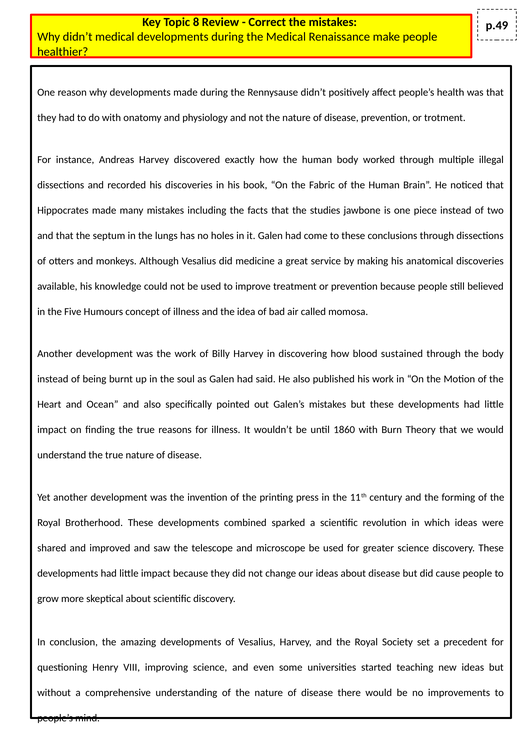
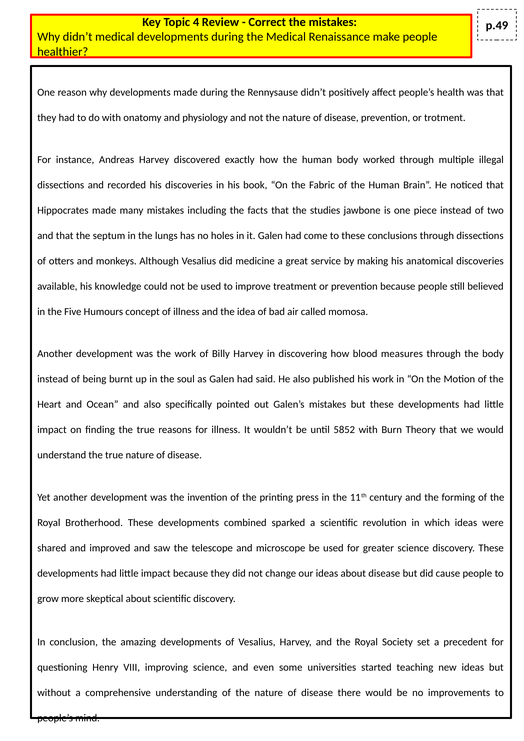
8: 8 -> 4
sustained: sustained -> measures
1860: 1860 -> 5852
